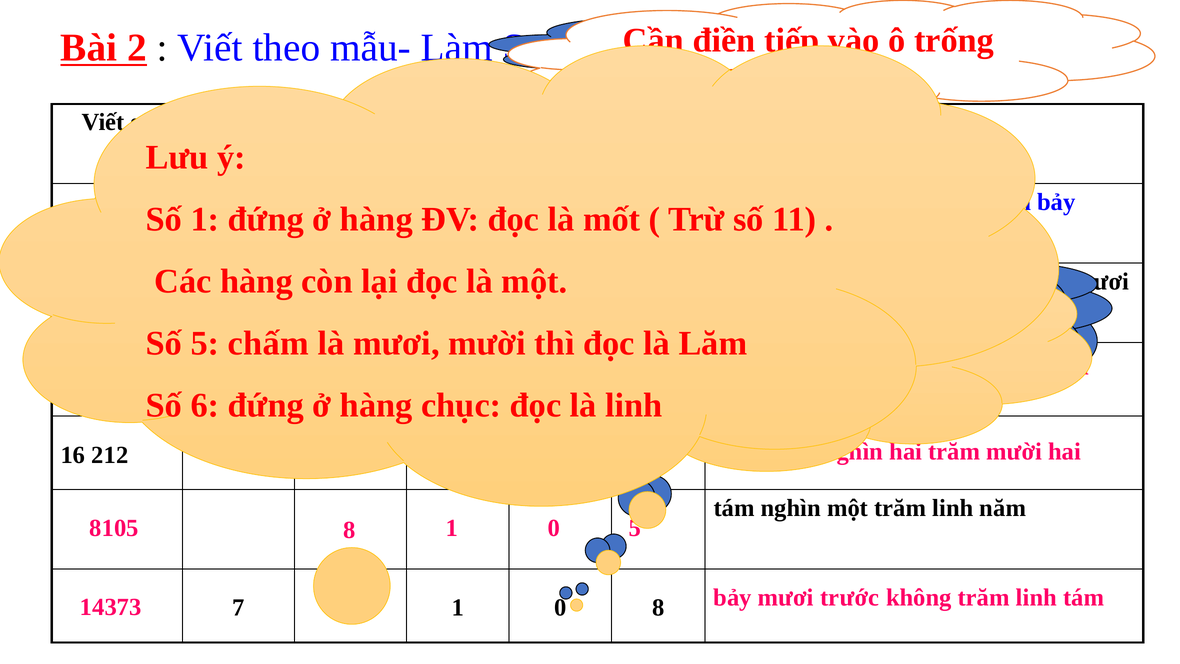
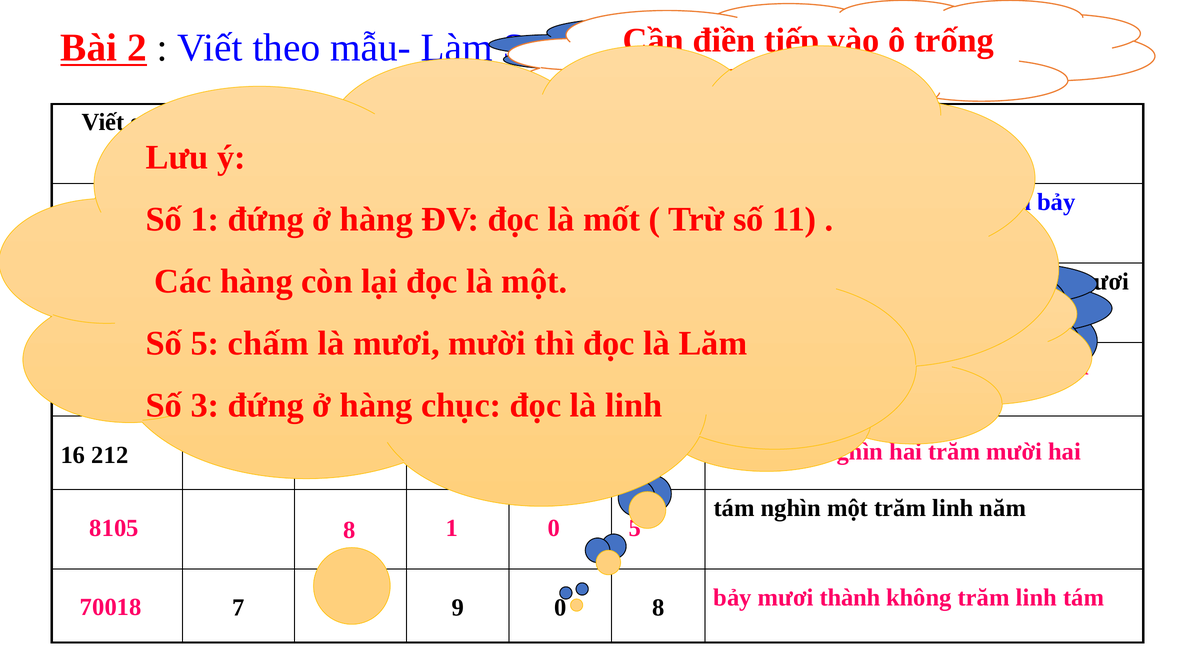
Số 6: 6 -> 3
trước: trước -> thành
14373: 14373 -> 70018
1 at (458, 608): 1 -> 9
